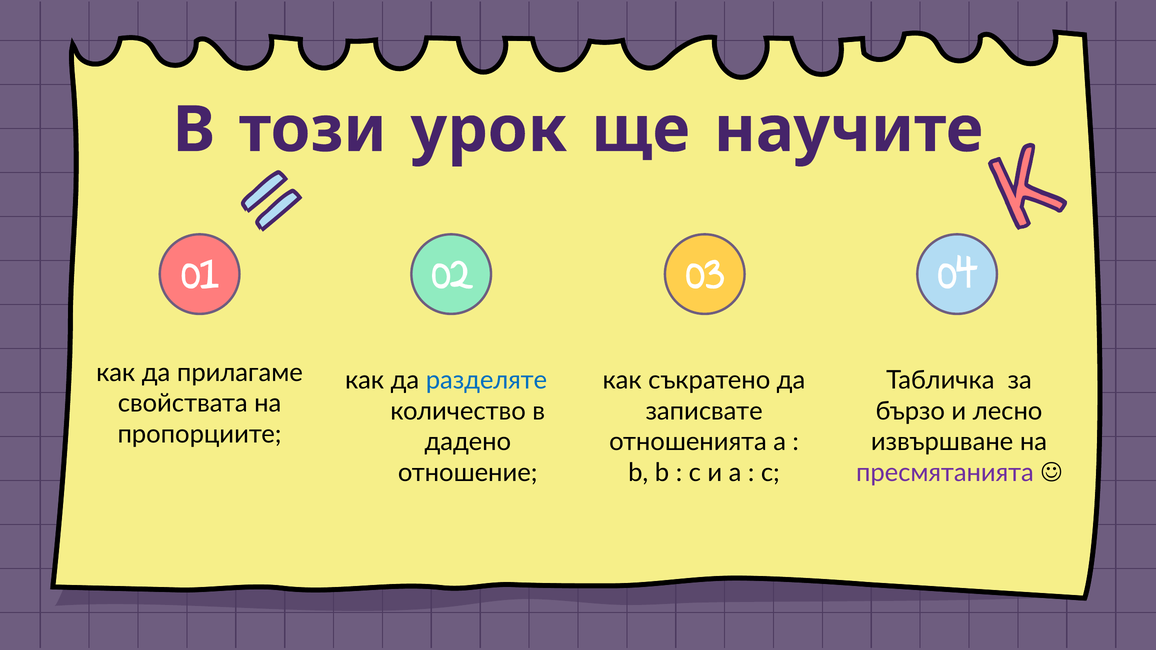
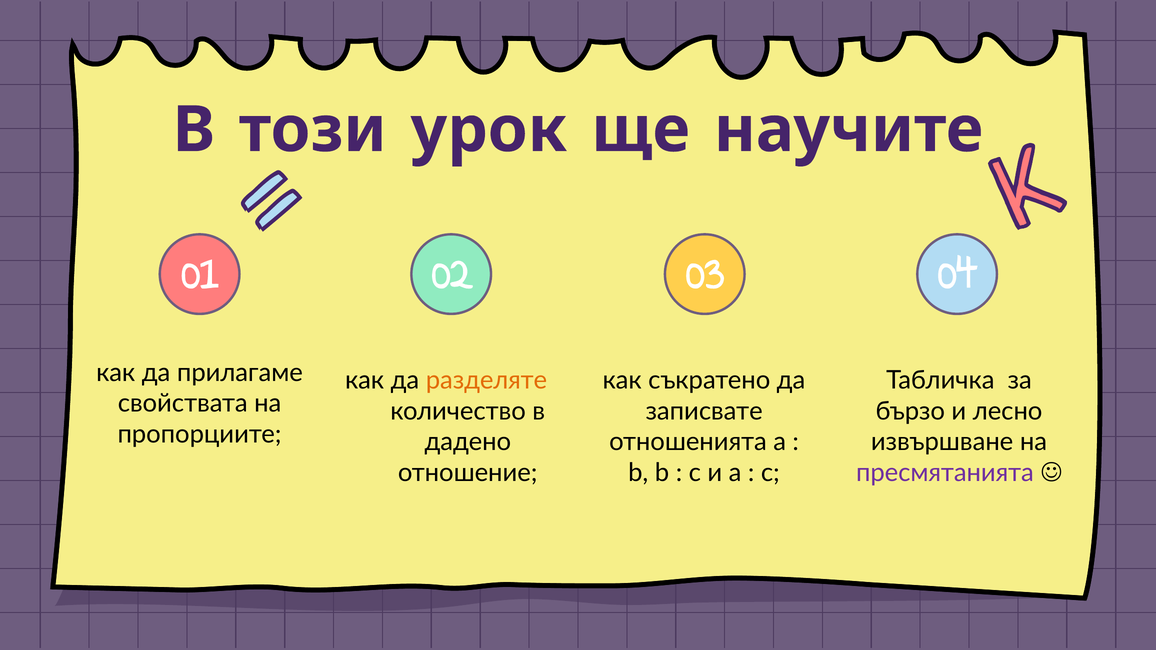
разделяте colour: blue -> orange
